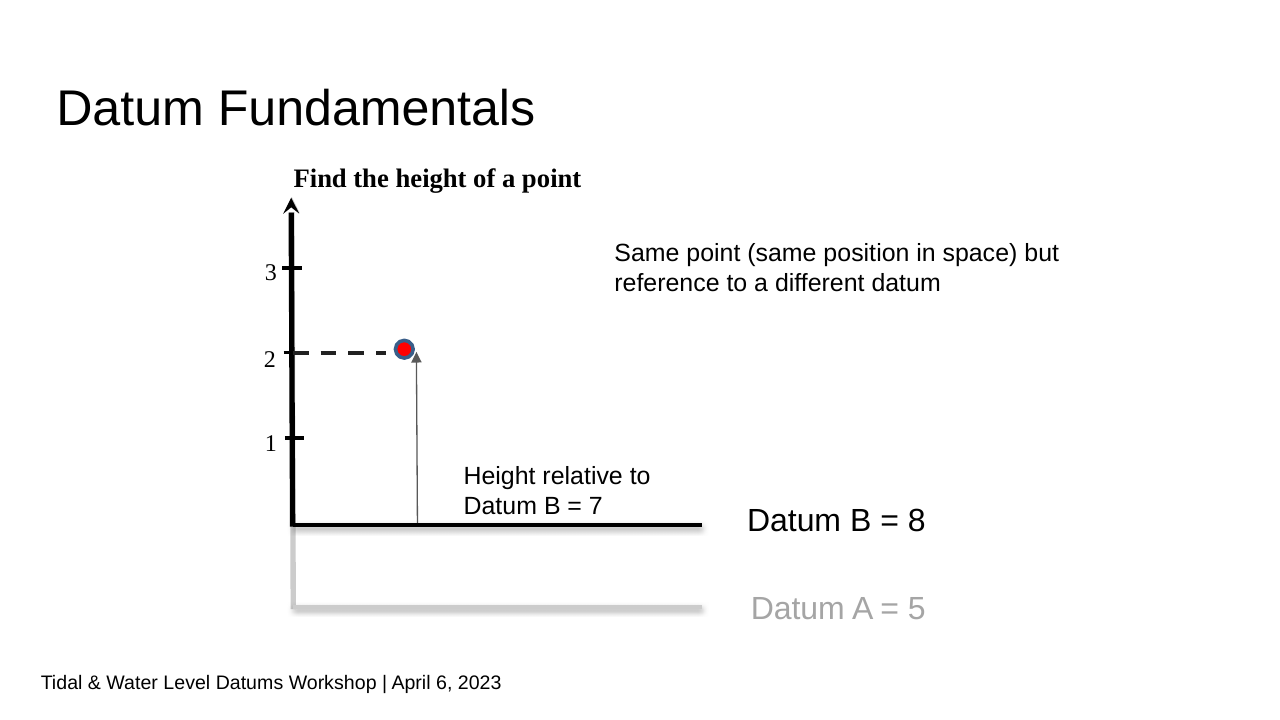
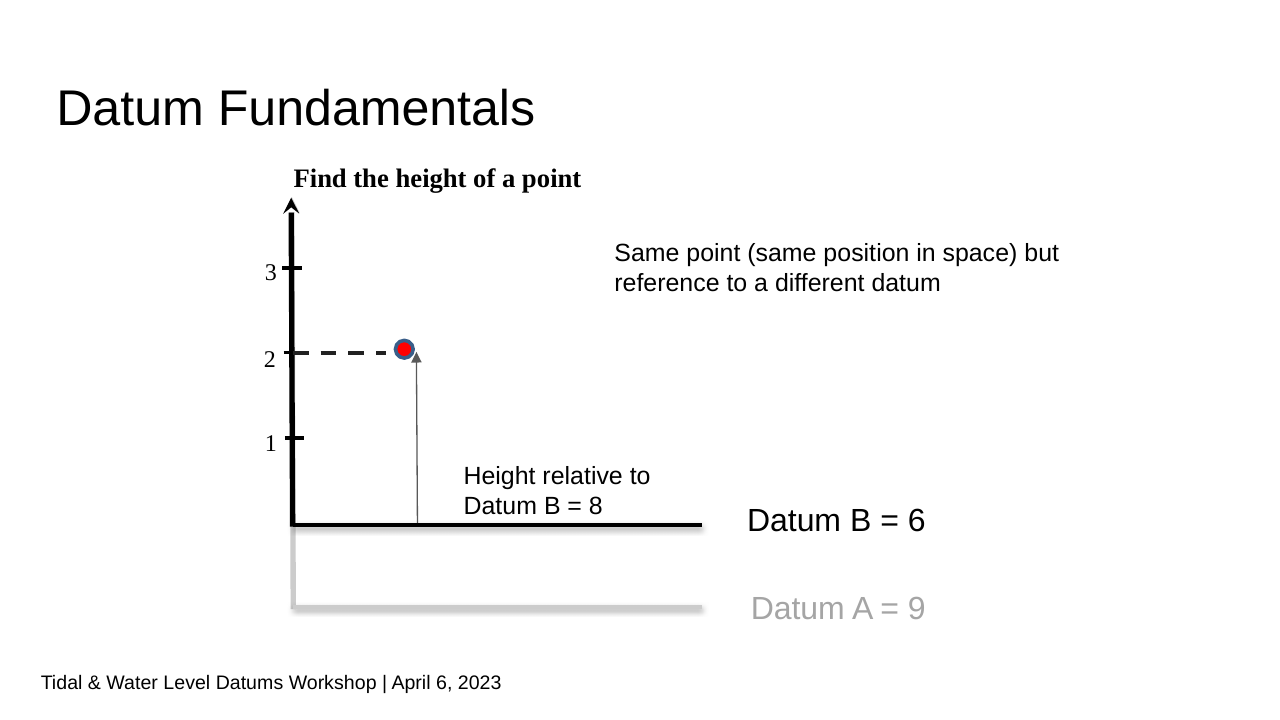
7: 7 -> 8
8 at (917, 521): 8 -> 6
5: 5 -> 9
